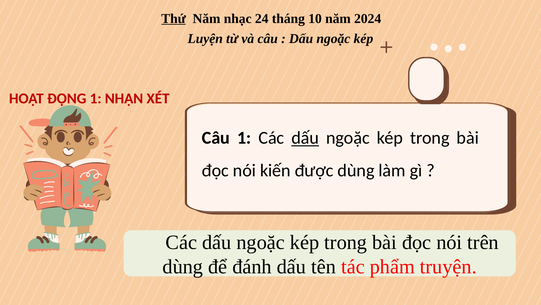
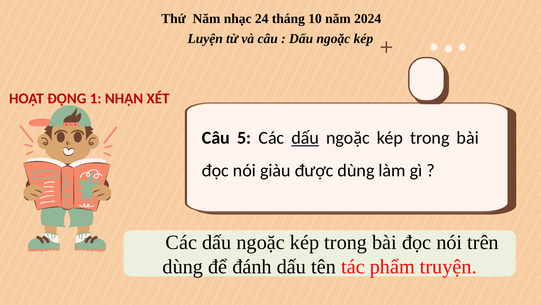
Thứ underline: present -> none
Câu 1: 1 -> 5
kiến: kiến -> giàu
